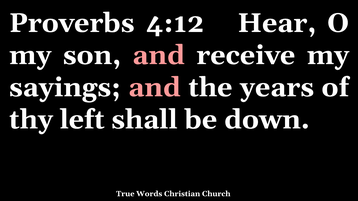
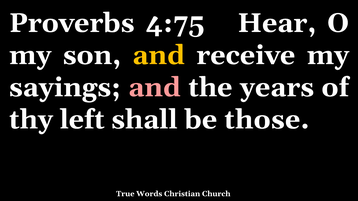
4:12: 4:12 -> 4:75
and at (159, 55) colour: pink -> yellow
down: down -> those
